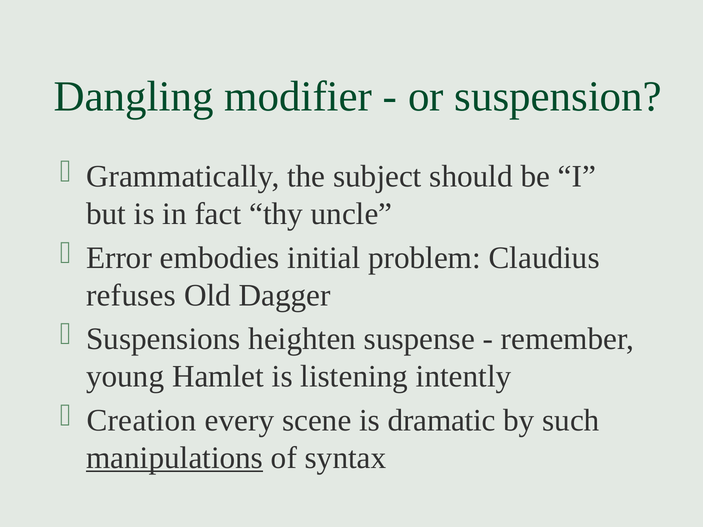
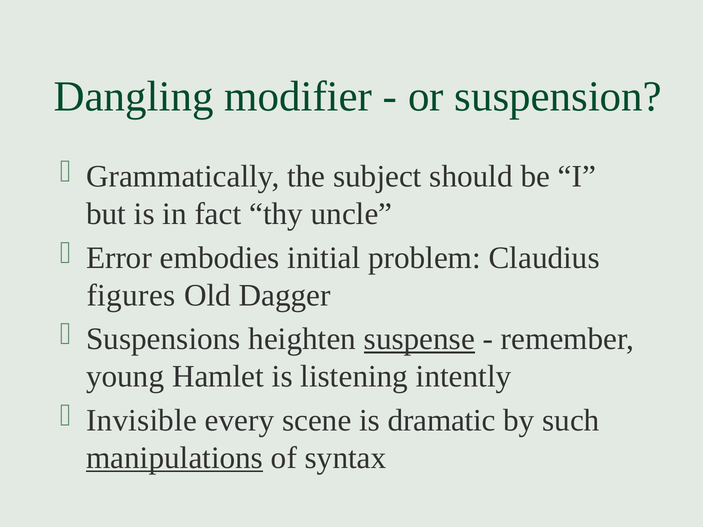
refuses: refuses -> figures
suspense underline: none -> present
Creation: Creation -> Invisible
